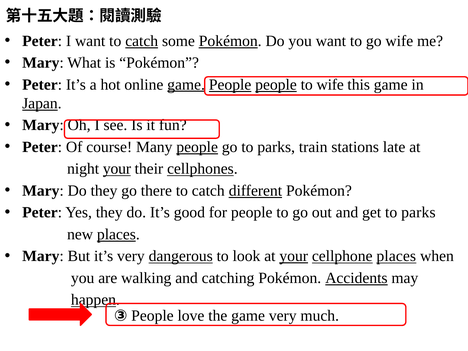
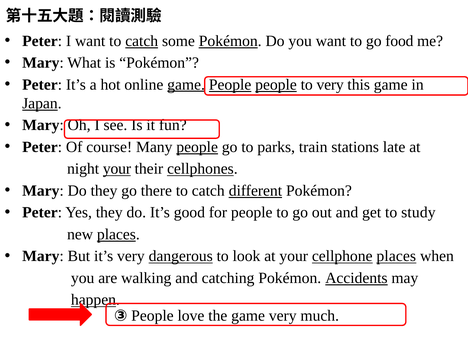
go wife: wife -> food
to wife: wife -> very
get to parks: parks -> study
your at (294, 256) underline: present -> none
